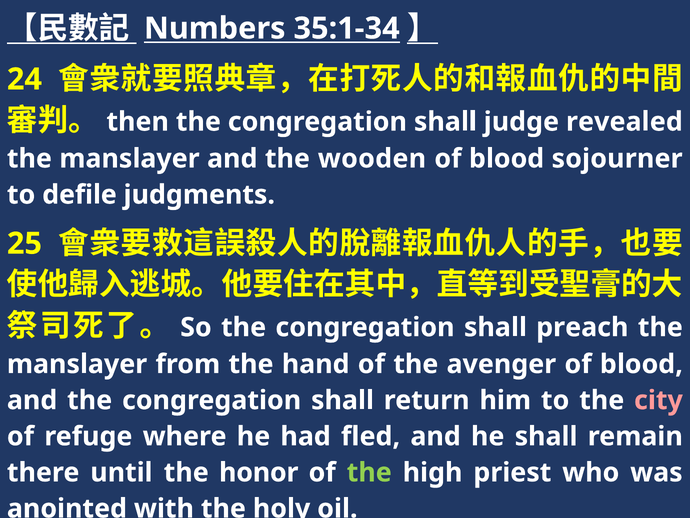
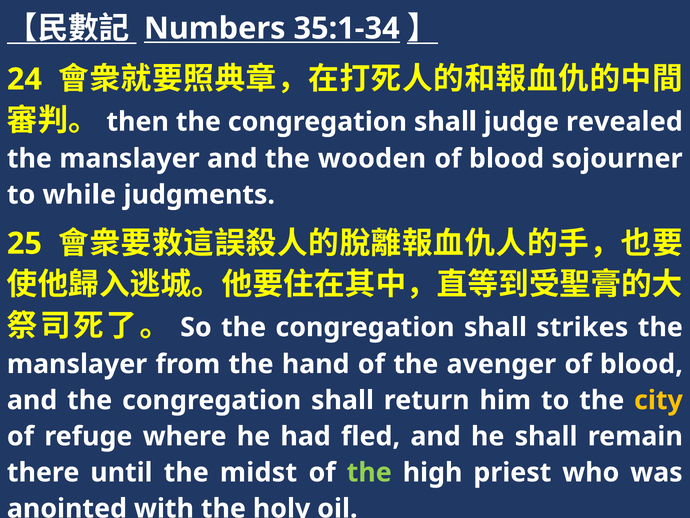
defile: defile -> while
preach: preach -> strikes
city colour: pink -> yellow
honor: honor -> midst
